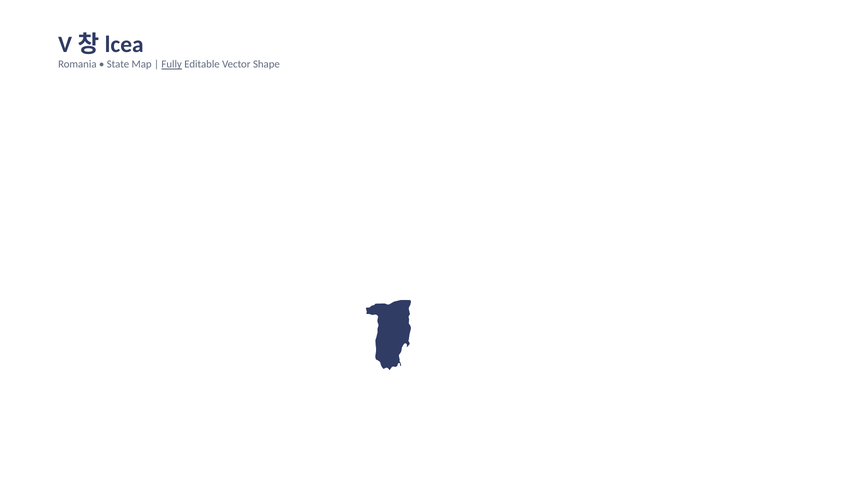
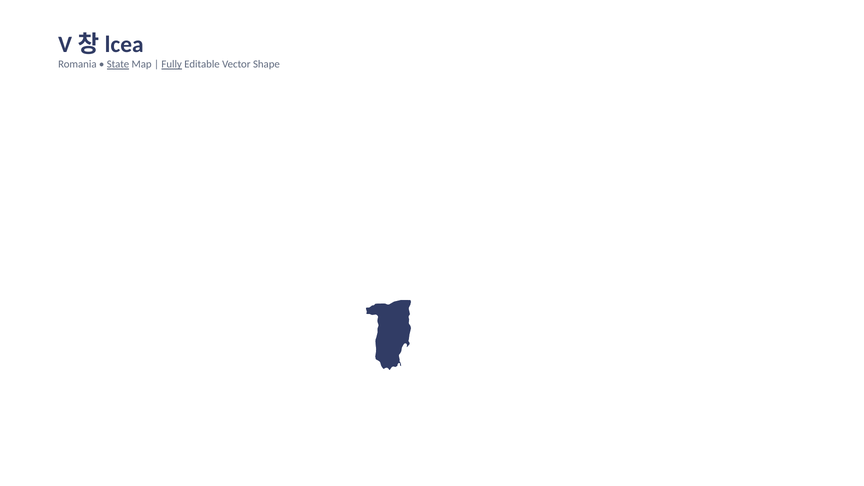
State underline: none -> present
